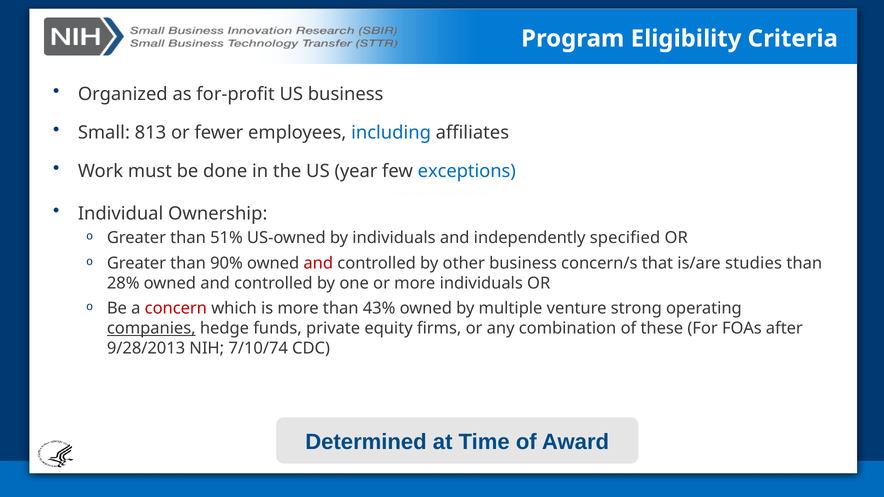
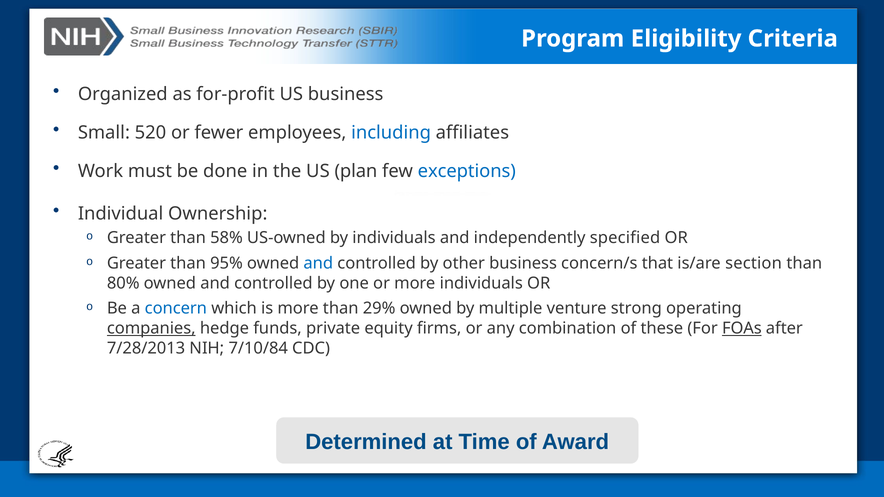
813: 813 -> 520
year: year -> plan
51%: 51% -> 58%
90%: 90% -> 95%
and at (318, 263) colour: red -> blue
studies: studies -> section
28%: 28% -> 80%
concern colour: red -> blue
43%: 43% -> 29%
FOAs underline: none -> present
9/28/2013: 9/28/2013 -> 7/28/2013
7/10/74: 7/10/74 -> 7/10/84
